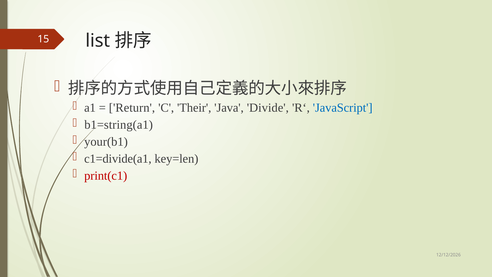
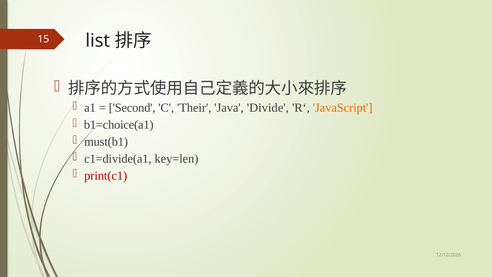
Return: Return -> Second
JavaScript colour: blue -> orange
b1=string(a1: b1=string(a1 -> b1=choice(a1
your(b1: your(b1 -> must(b1
